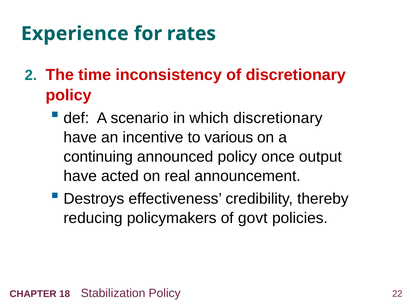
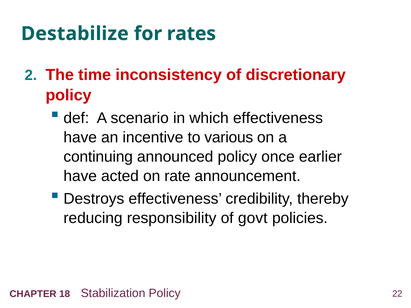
Experience: Experience -> Destabilize
which discretionary: discretionary -> effectiveness
output: output -> earlier
real: real -> rate
policymakers: policymakers -> responsibility
